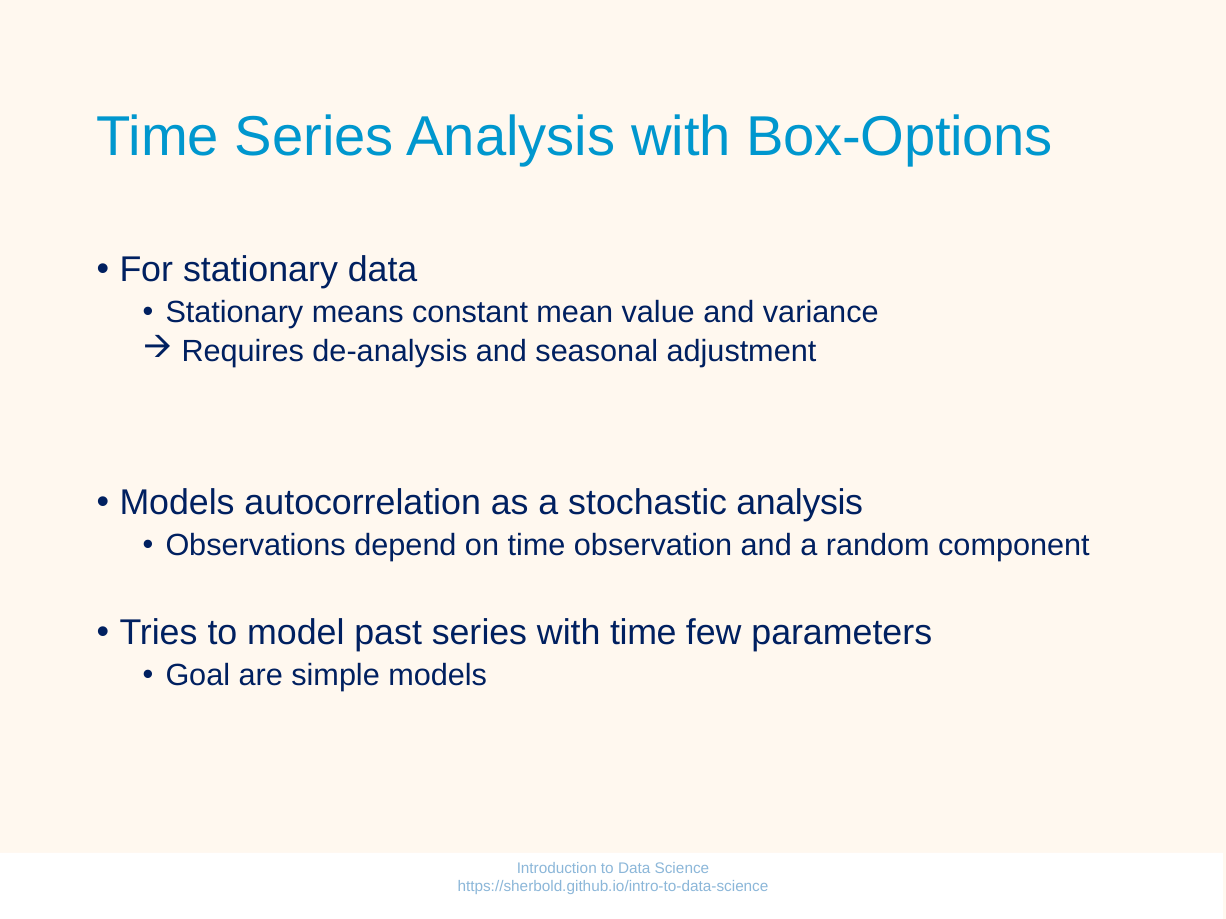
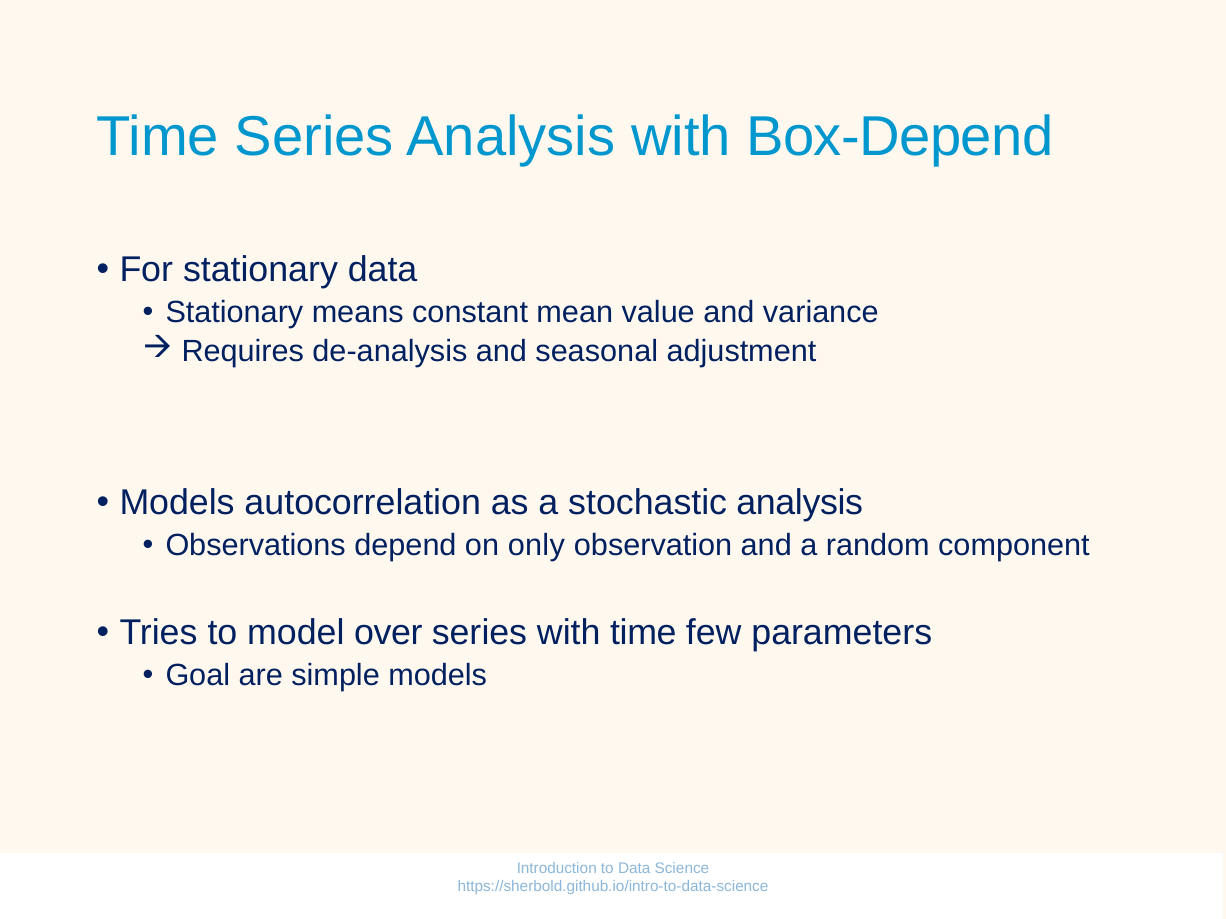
Box-Options: Box-Options -> Box-Depend
on time: time -> only
past: past -> over
